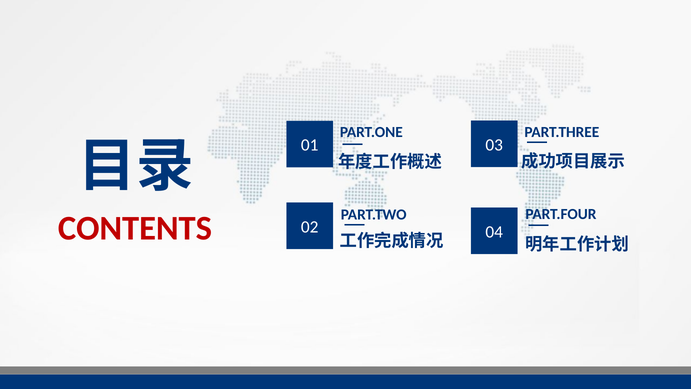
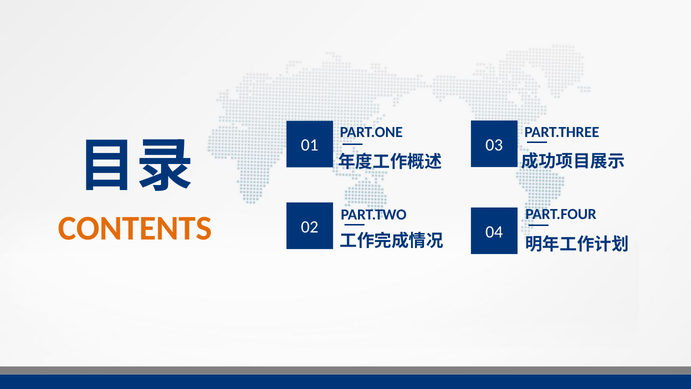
CONTENTS colour: red -> orange
